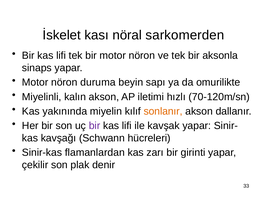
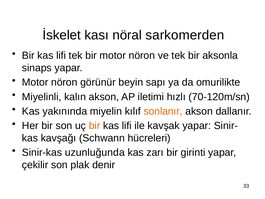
duruma: duruma -> görünür
bir at (95, 126) colour: purple -> orange
flamanlardan: flamanlardan -> uzunluğunda
